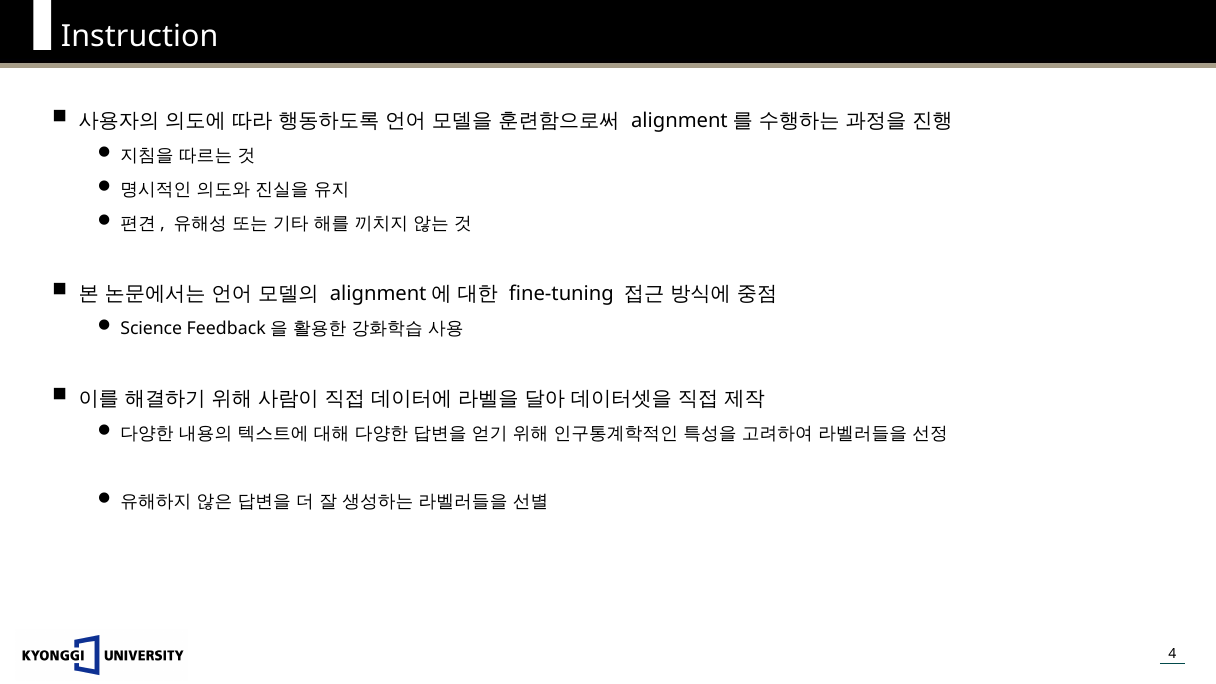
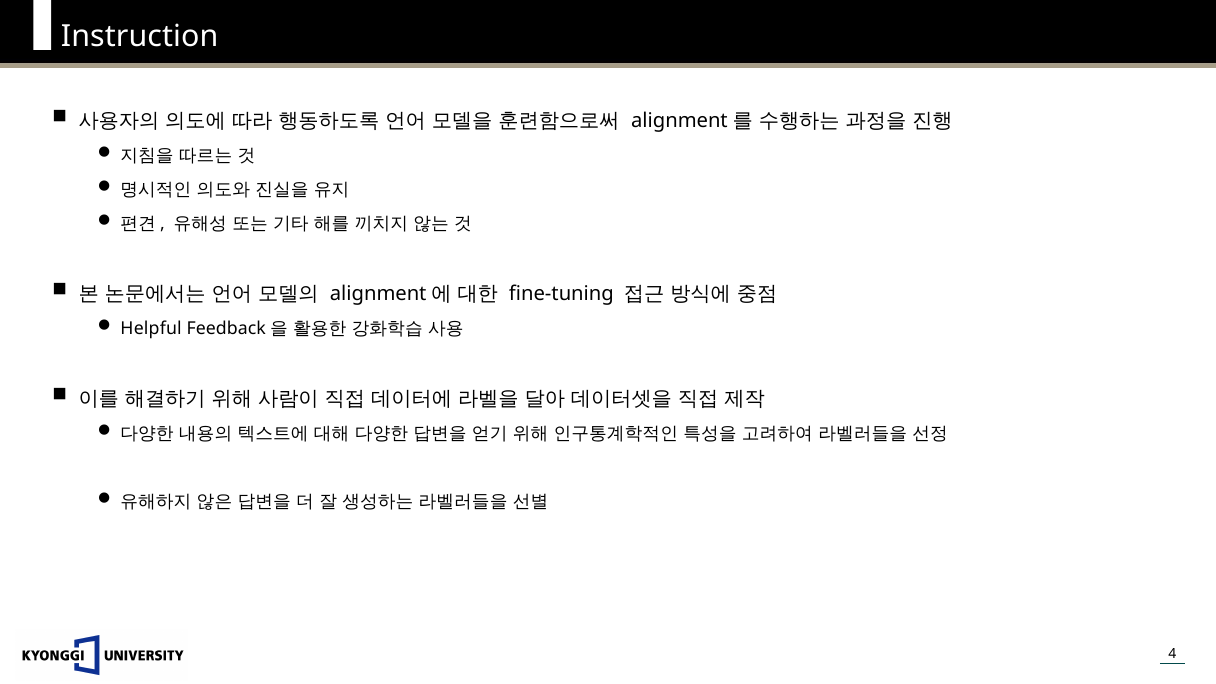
Science: Science -> Helpful
